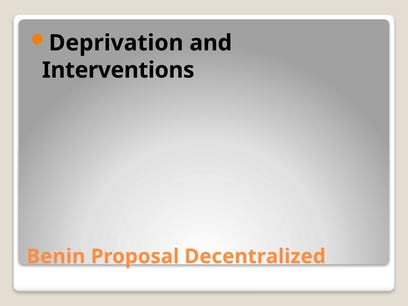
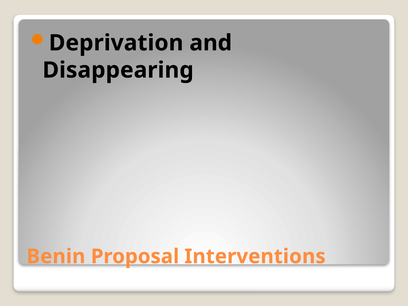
Interventions: Interventions -> Disappearing
Decentralized: Decentralized -> Interventions
